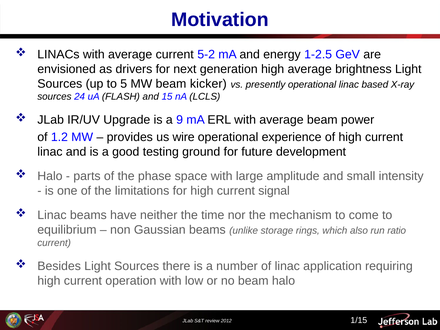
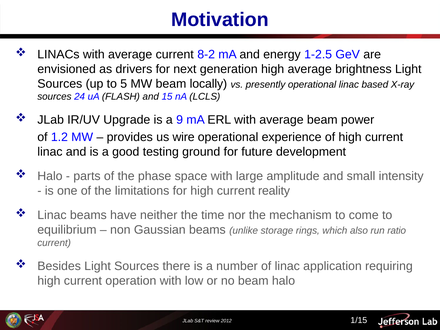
5-2: 5-2 -> 8-2
kicker: kicker -> locally
signal: signal -> reality
